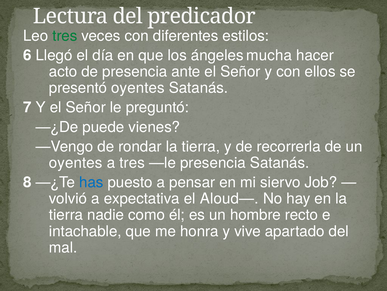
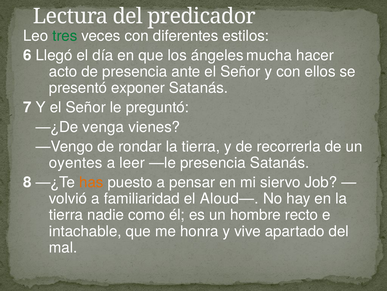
presentó oyentes: oyentes -> exponer
puede: puede -> venga
a tres: tres -> leer
has colour: blue -> orange
expectativa: expectativa -> familiaridad
